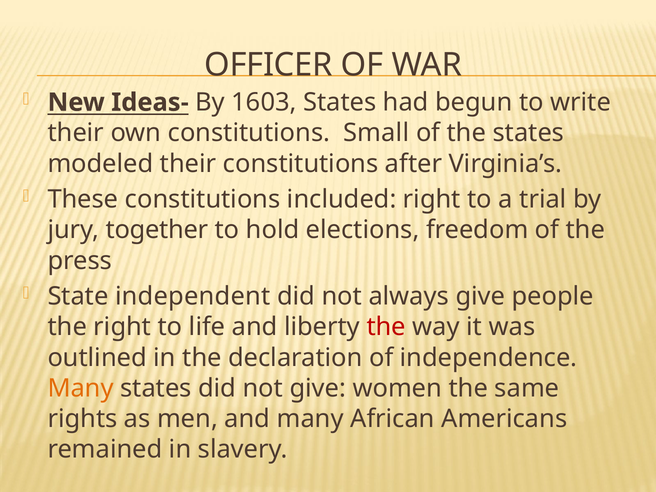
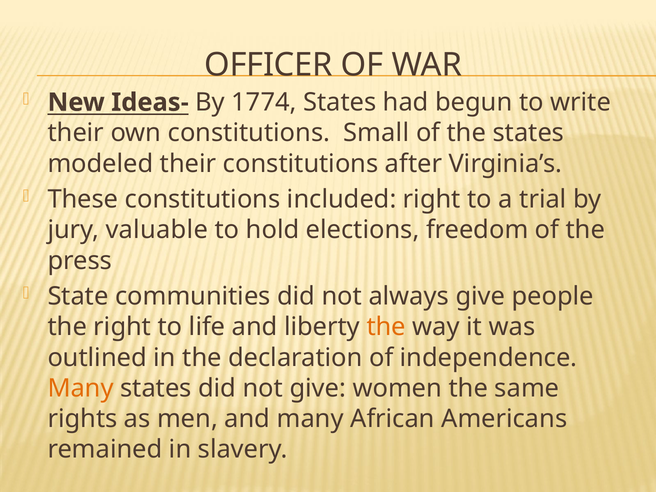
1603: 1603 -> 1774
together: together -> valuable
independent: independent -> communities
the at (386, 327) colour: red -> orange
